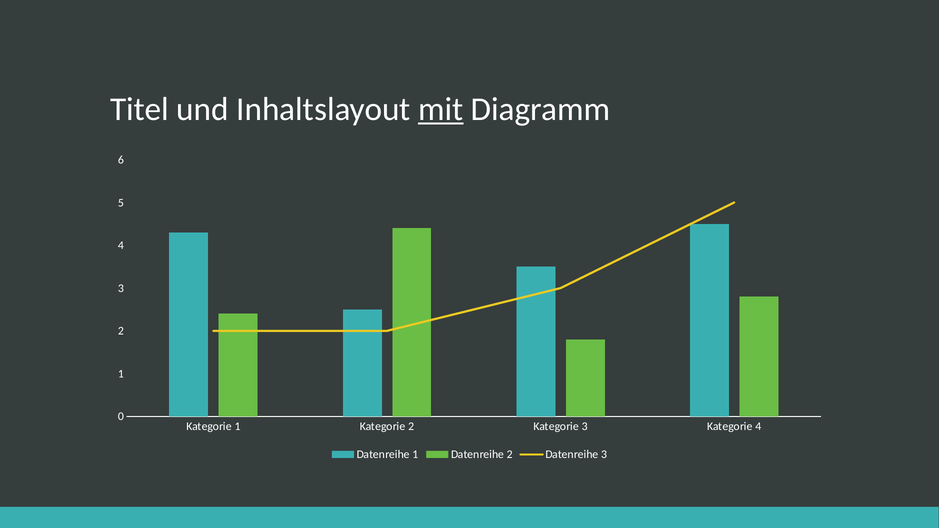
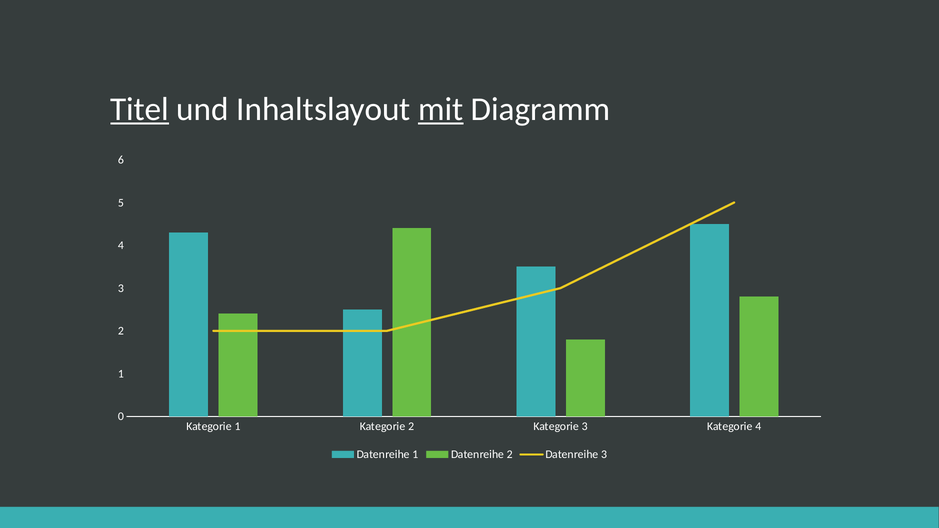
Titel underline: none -> present
